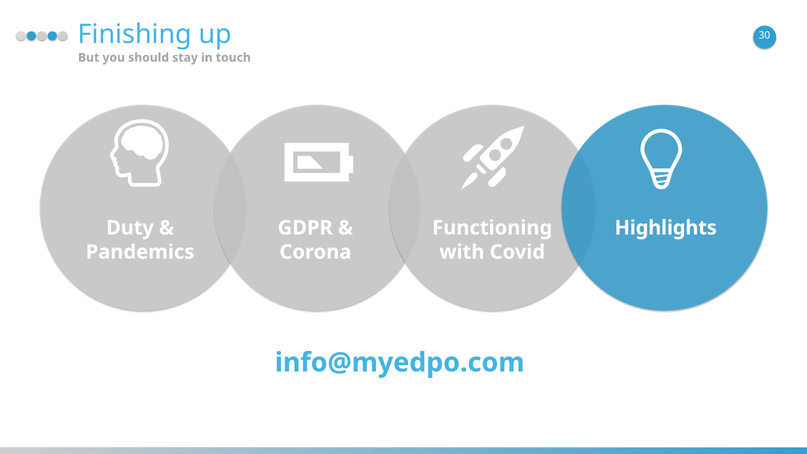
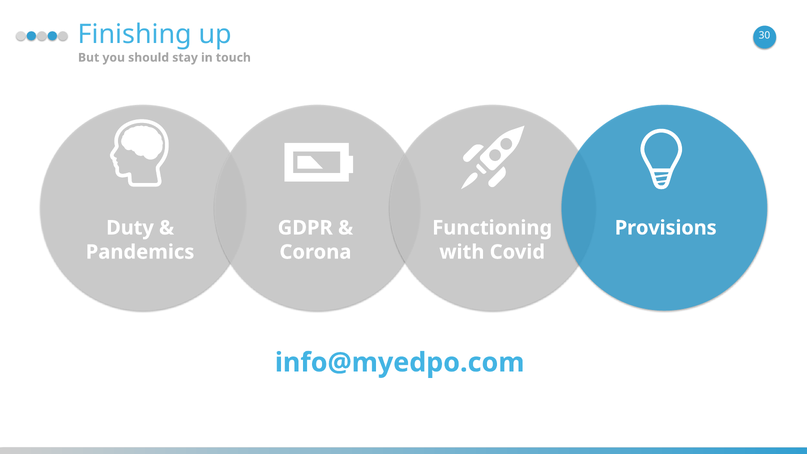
Highlights: Highlights -> Provisions
